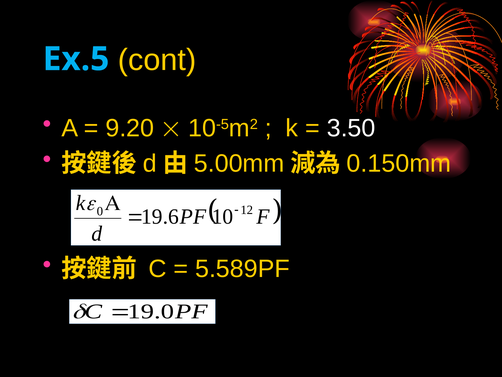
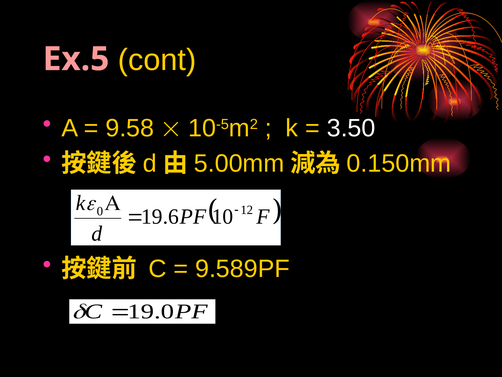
Ex.5 colour: light blue -> pink
9.20: 9.20 -> 9.58
5.589PF: 5.589PF -> 9.589PF
